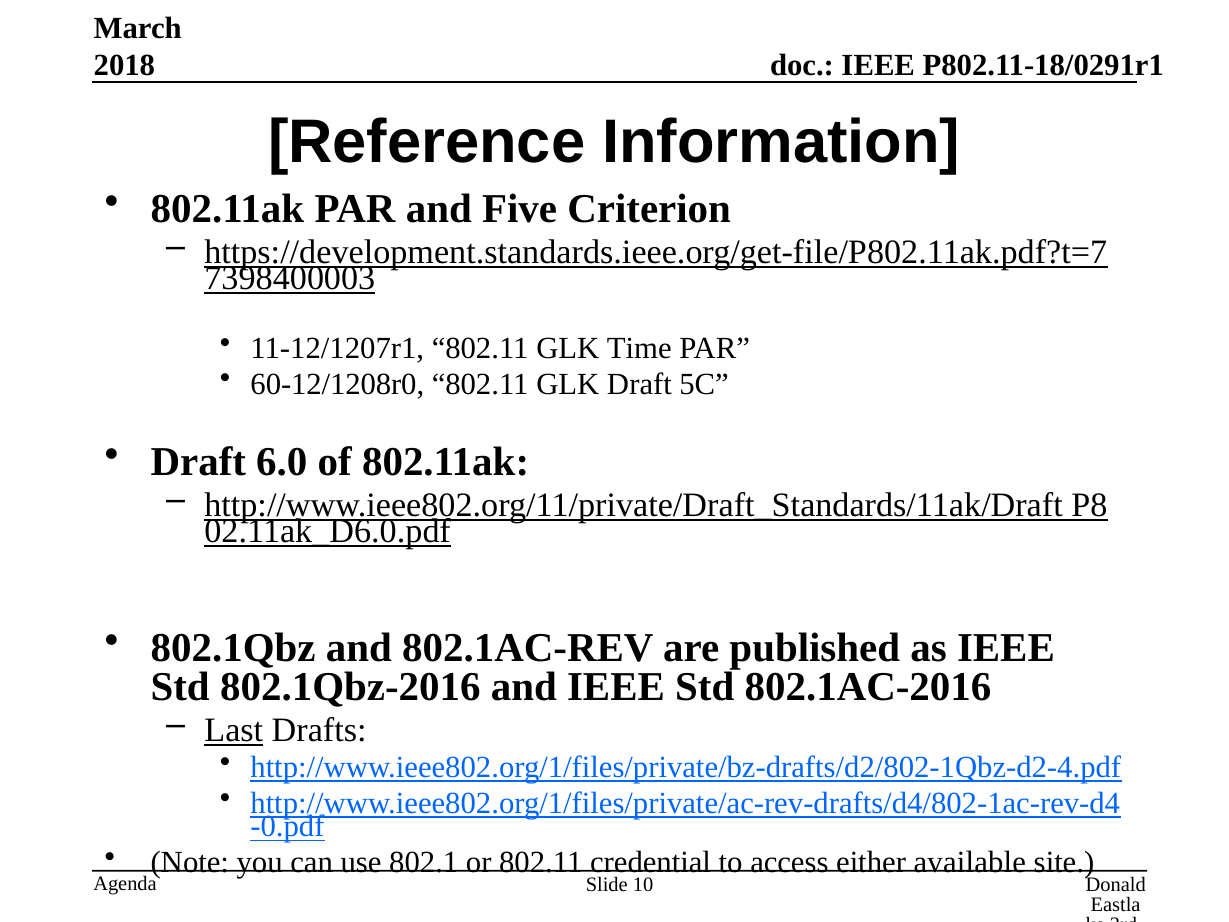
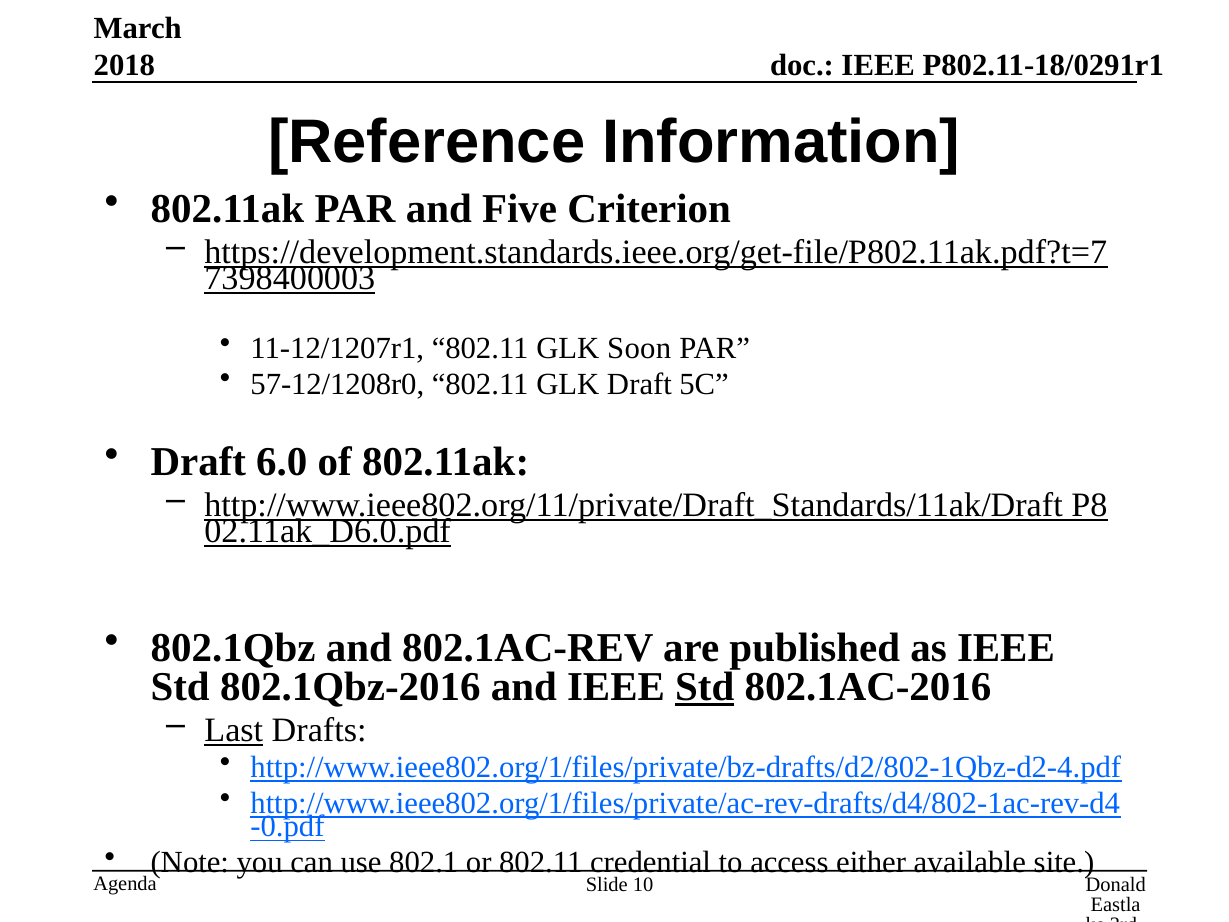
Time: Time -> Soon
60-12/1208r0: 60-12/1208r0 -> 57-12/1208r0
Std at (705, 687) underline: none -> present
